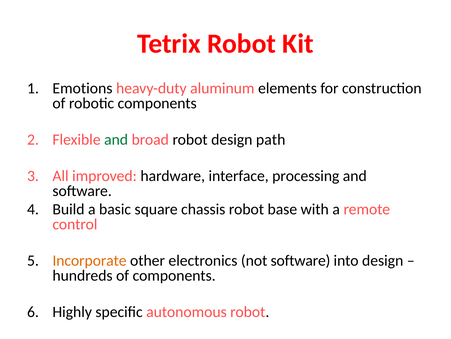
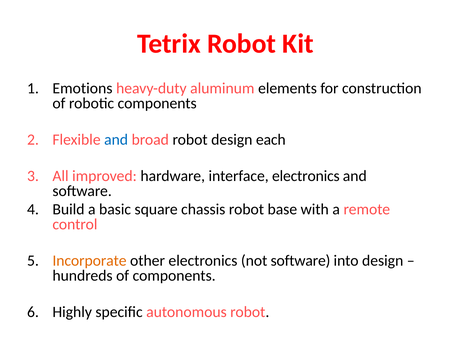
and at (116, 139) colour: green -> blue
path: path -> each
interface processing: processing -> electronics
